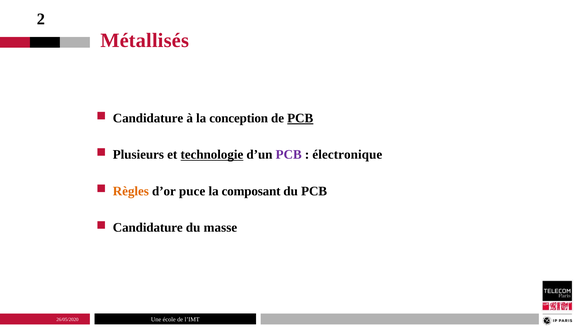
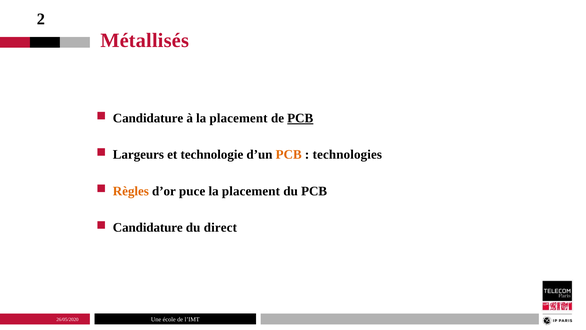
à la conception: conception -> placement
Plusieurs: Plusieurs -> Largeurs
technologie underline: present -> none
PCB at (289, 155) colour: purple -> orange
électronique: électronique -> technologies
composant at (251, 191): composant -> placement
masse: masse -> direct
